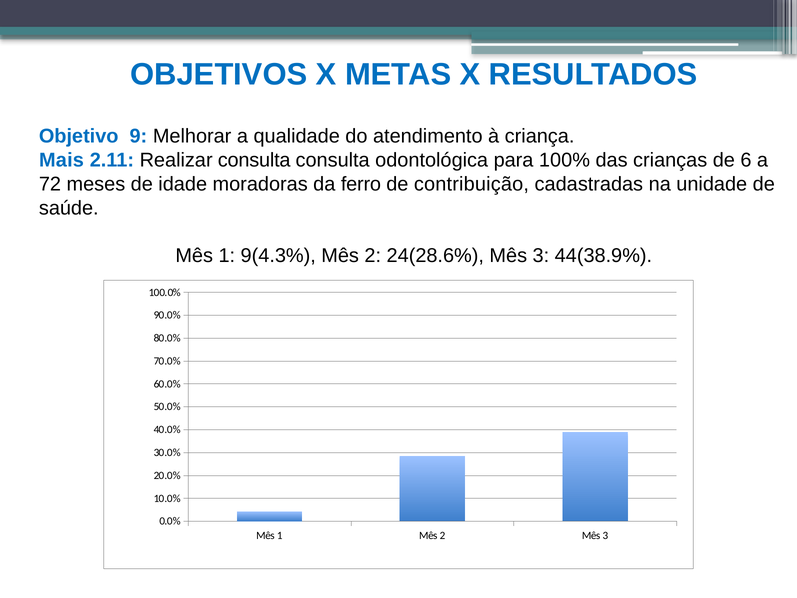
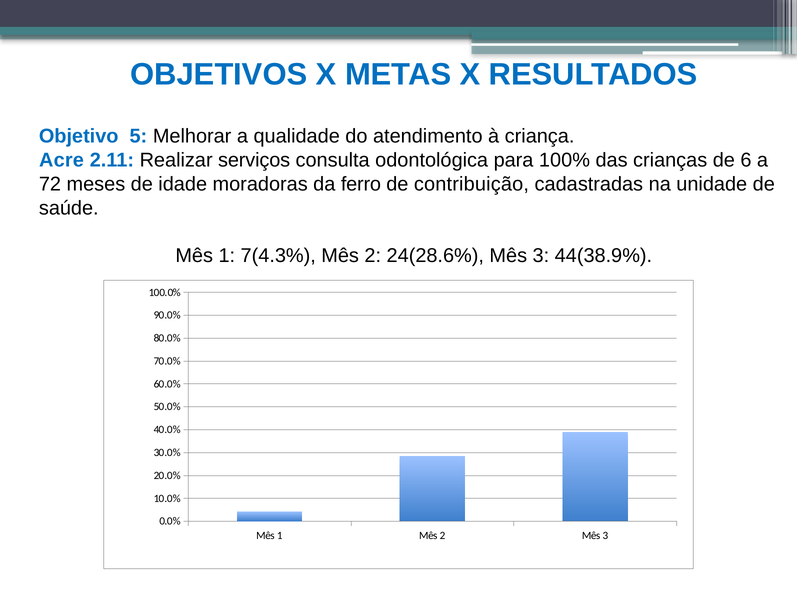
9: 9 -> 5
Mais: Mais -> Acre
Realizar consulta: consulta -> serviços
9(4.3%: 9(4.3% -> 7(4.3%
